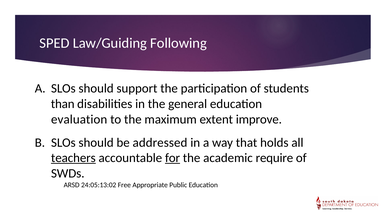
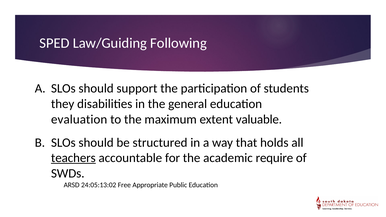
than: than -> they
improve: improve -> valuable
addressed: addressed -> structured
for underline: present -> none
